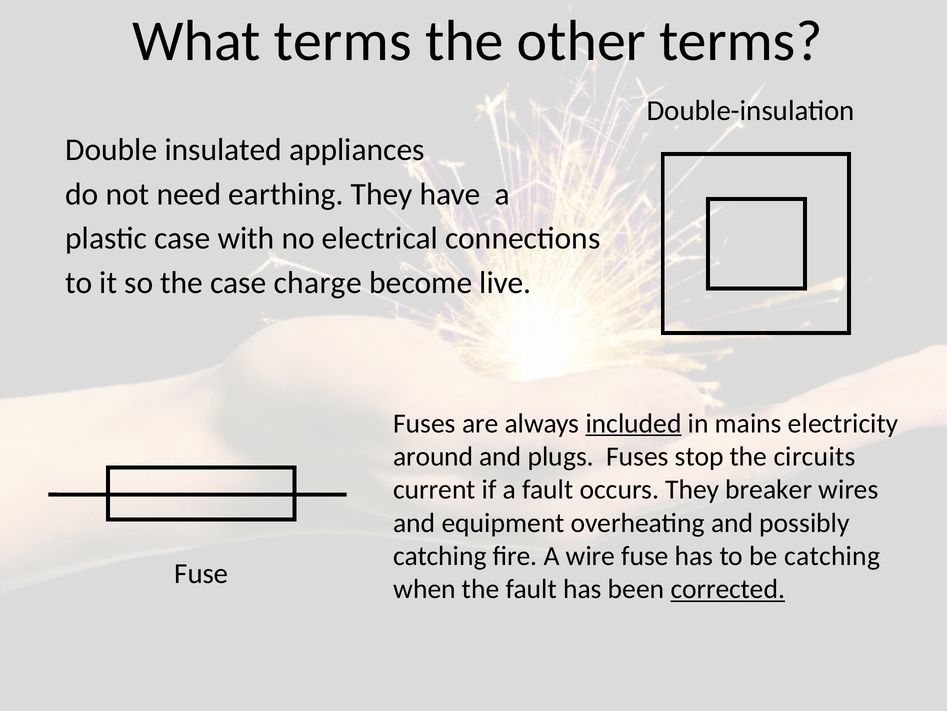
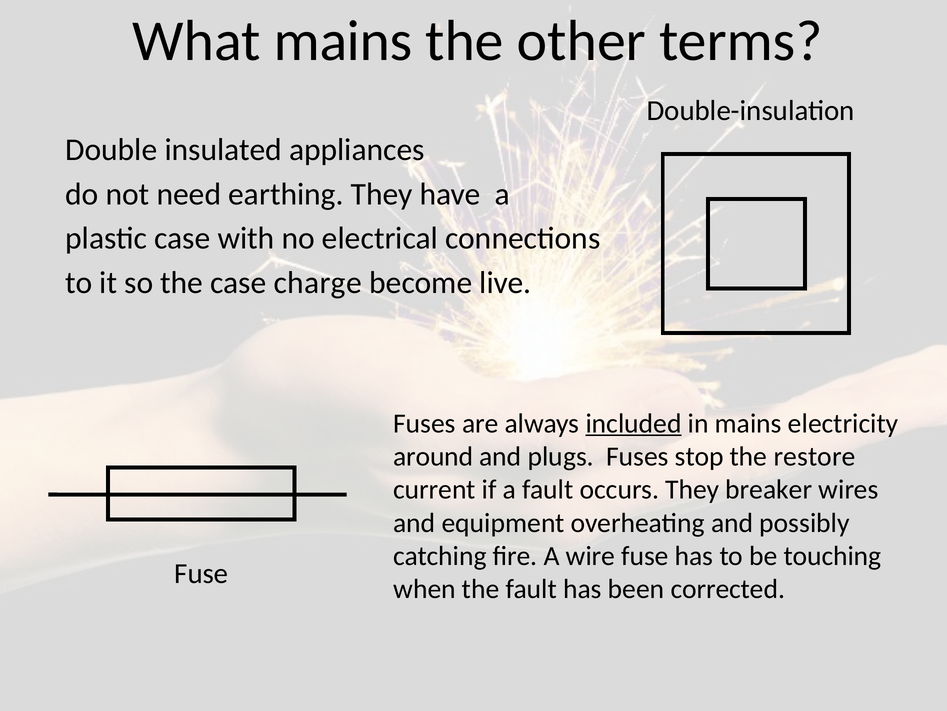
What terms: terms -> mains
circuits: circuits -> restore
be catching: catching -> touching
corrected underline: present -> none
